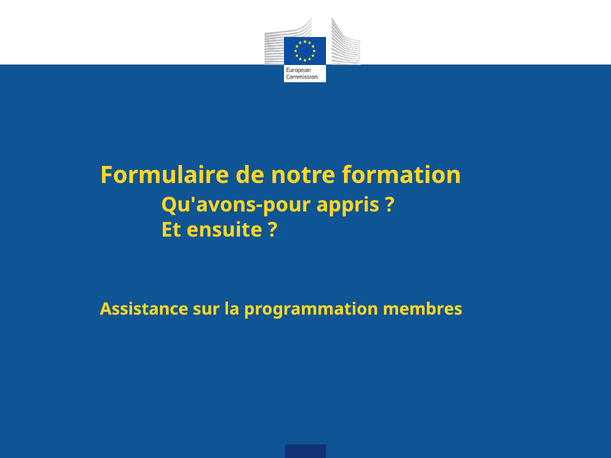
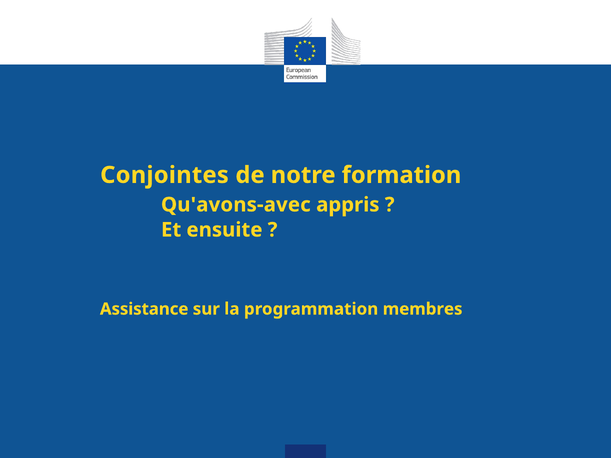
Formulaire: Formulaire -> Conjointes
Qu'avons-pour: Qu'avons-pour -> Qu'avons-avec
